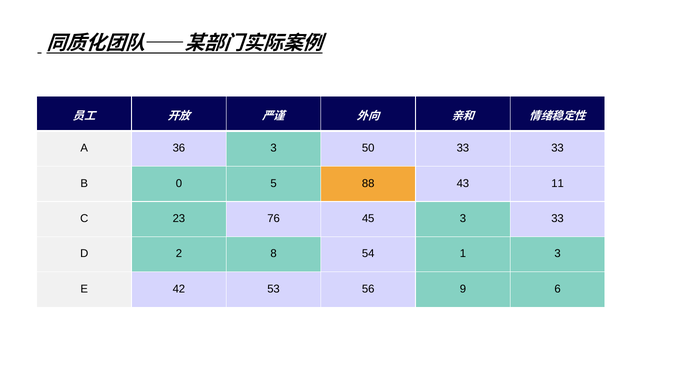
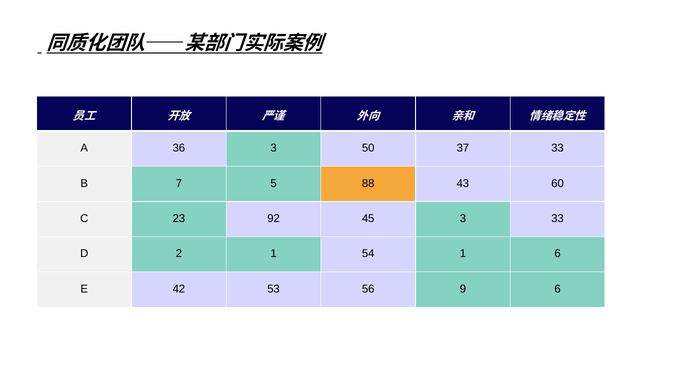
50 33: 33 -> 37
0: 0 -> 7
11: 11 -> 60
76: 76 -> 92
2 8: 8 -> 1
1 3: 3 -> 6
